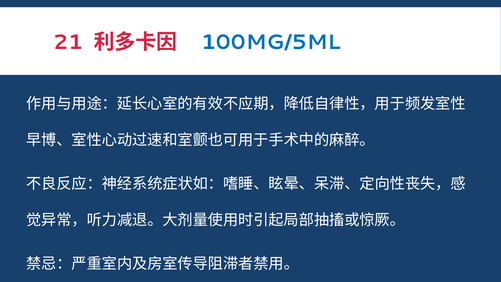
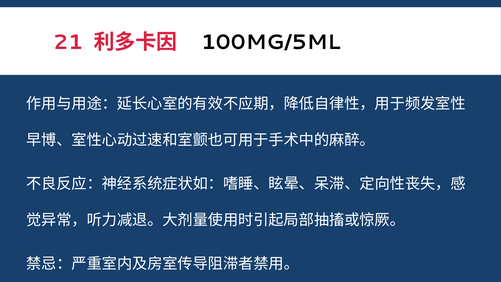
100MG/5ML colour: blue -> black
